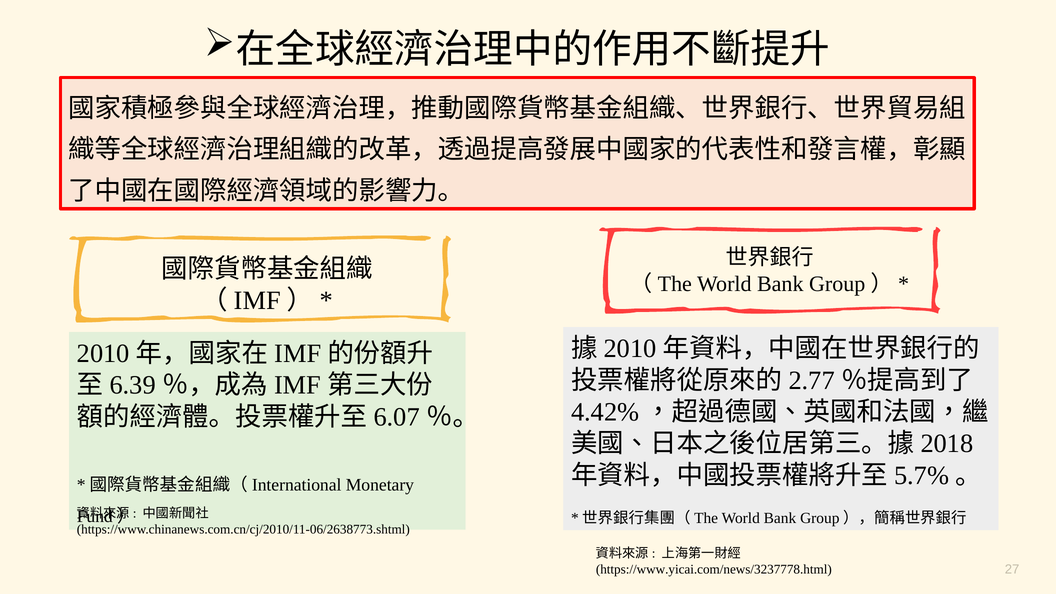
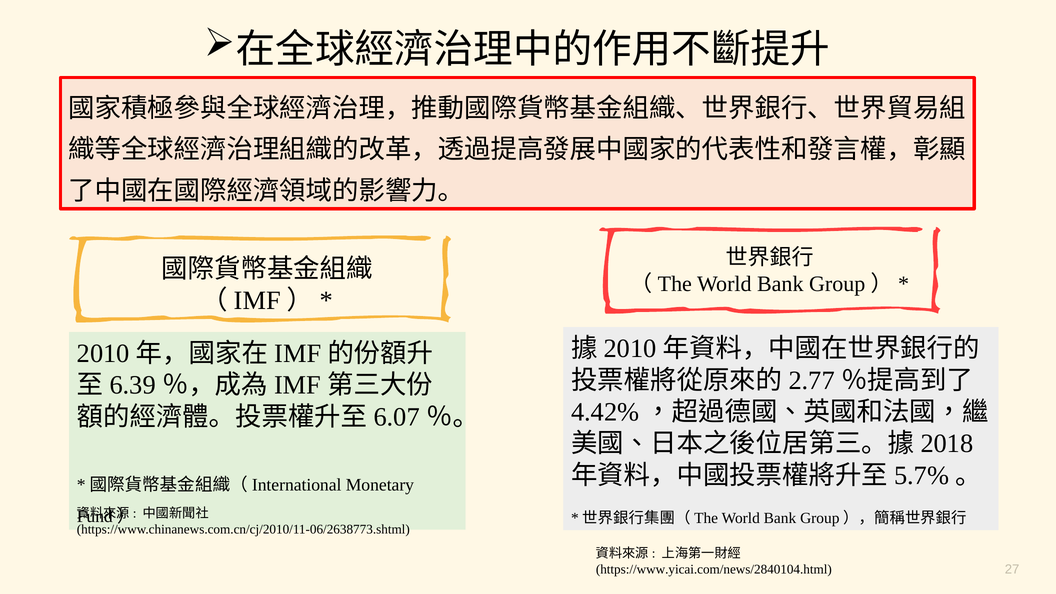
https://www.yicai.com/news/3237778.html: https://www.yicai.com/news/3237778.html -> https://www.yicai.com/news/2840104.html
